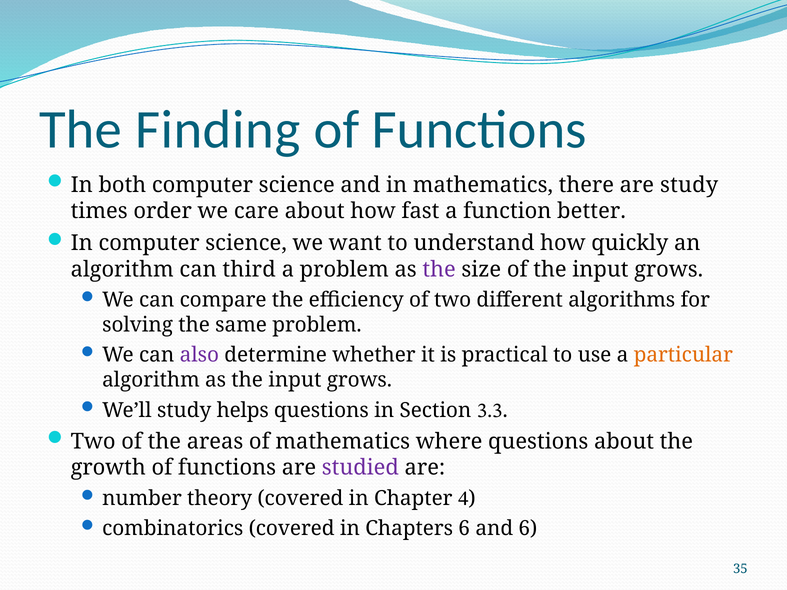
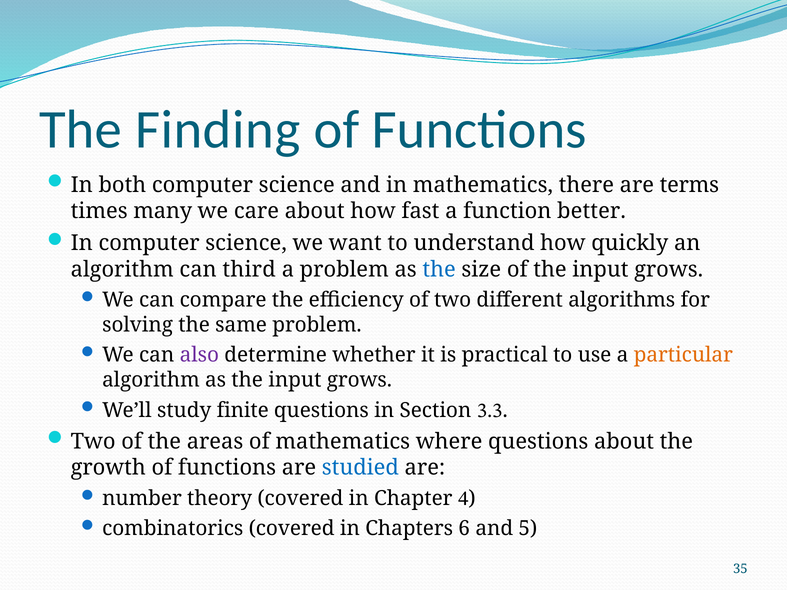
are study: study -> terms
order: order -> many
the at (439, 270) colour: purple -> blue
helps: helps -> finite
studied colour: purple -> blue
and 6: 6 -> 5
